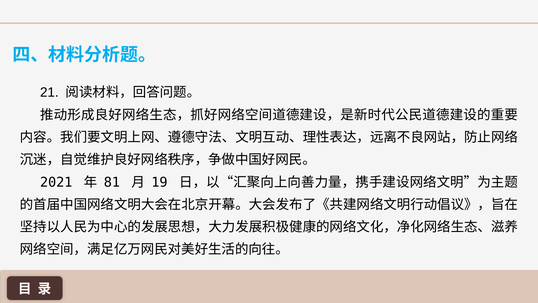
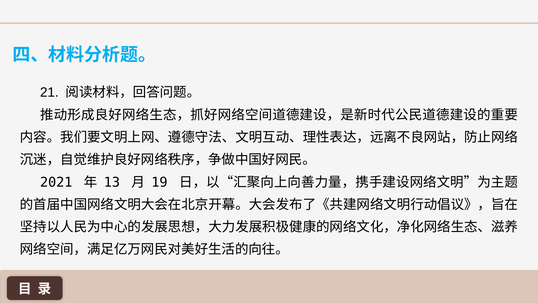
81: 81 -> 13
